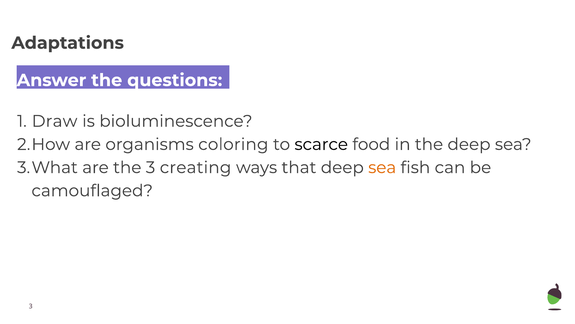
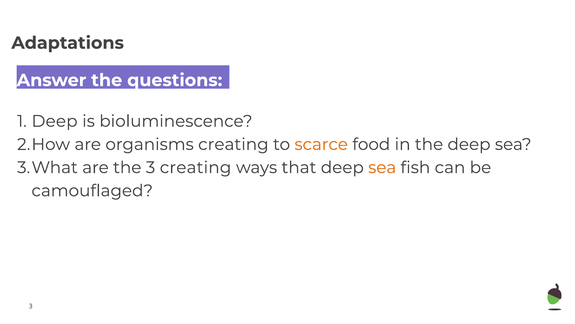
Draw at (55, 121): Draw -> Deep
organisms coloring: coloring -> creating
scarce colour: black -> orange
